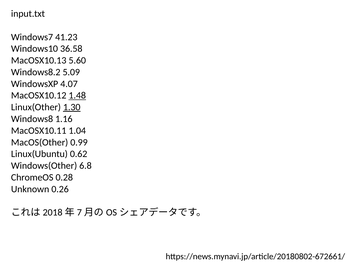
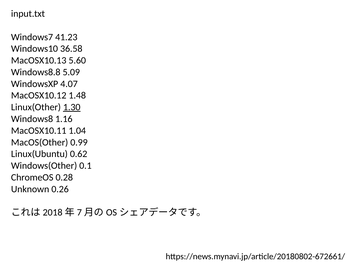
Windows8.2: Windows8.2 -> Windows8.8
1.48 underline: present -> none
6.8: 6.8 -> 0.1
